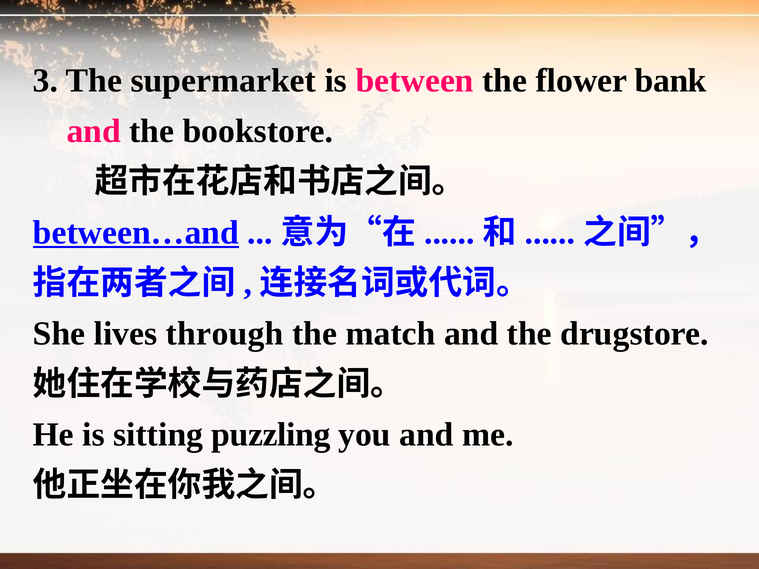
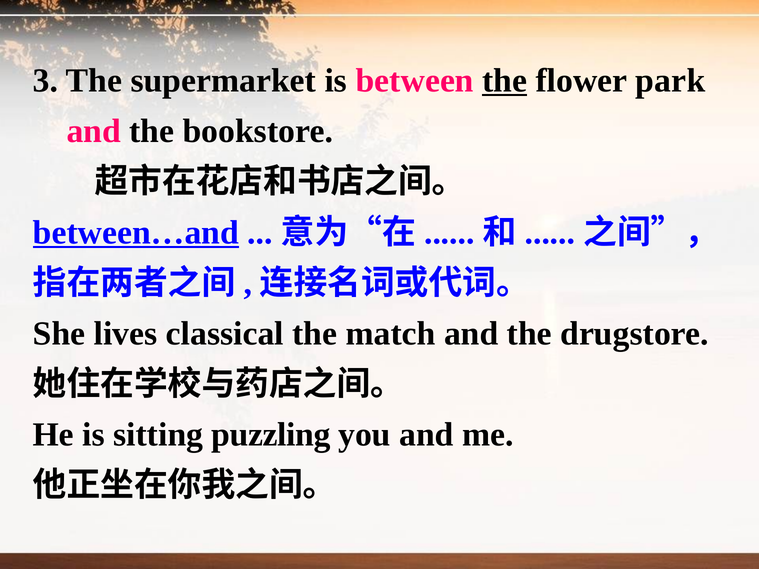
the at (505, 81) underline: none -> present
bank: bank -> park
through: through -> classical
